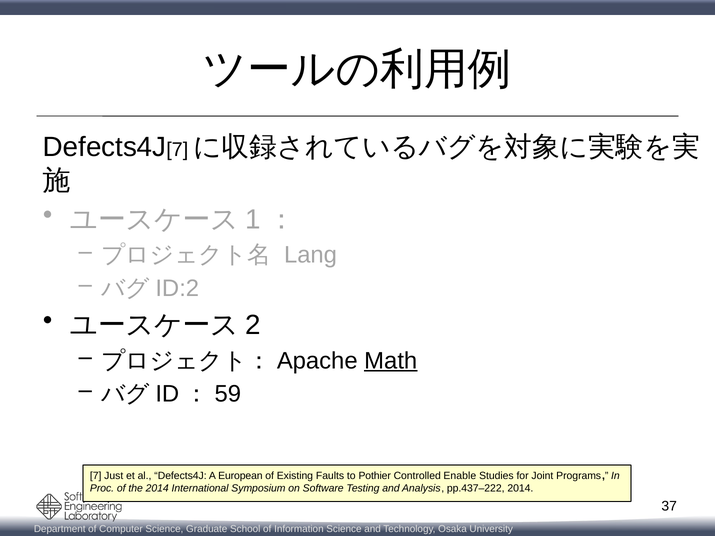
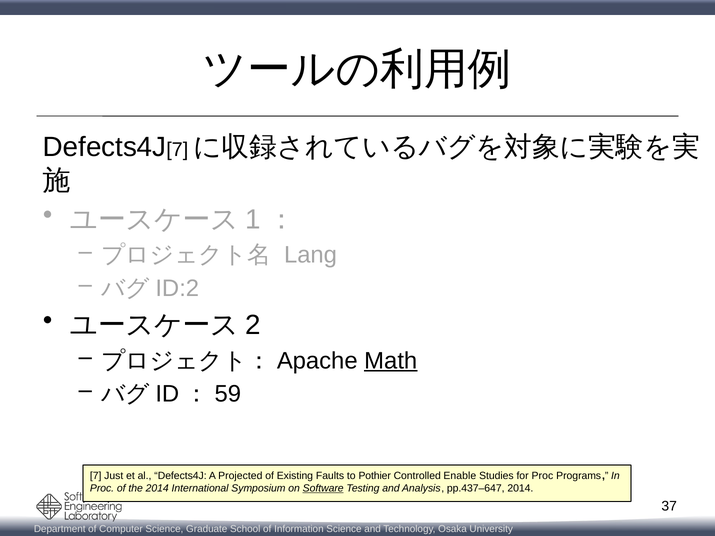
European: European -> Projected
for Joint: Joint -> Proc
Software underline: none -> present
pp.437–222: pp.437–222 -> pp.437–647
